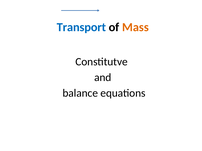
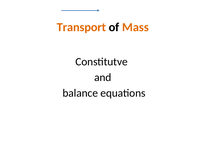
Transport colour: blue -> orange
